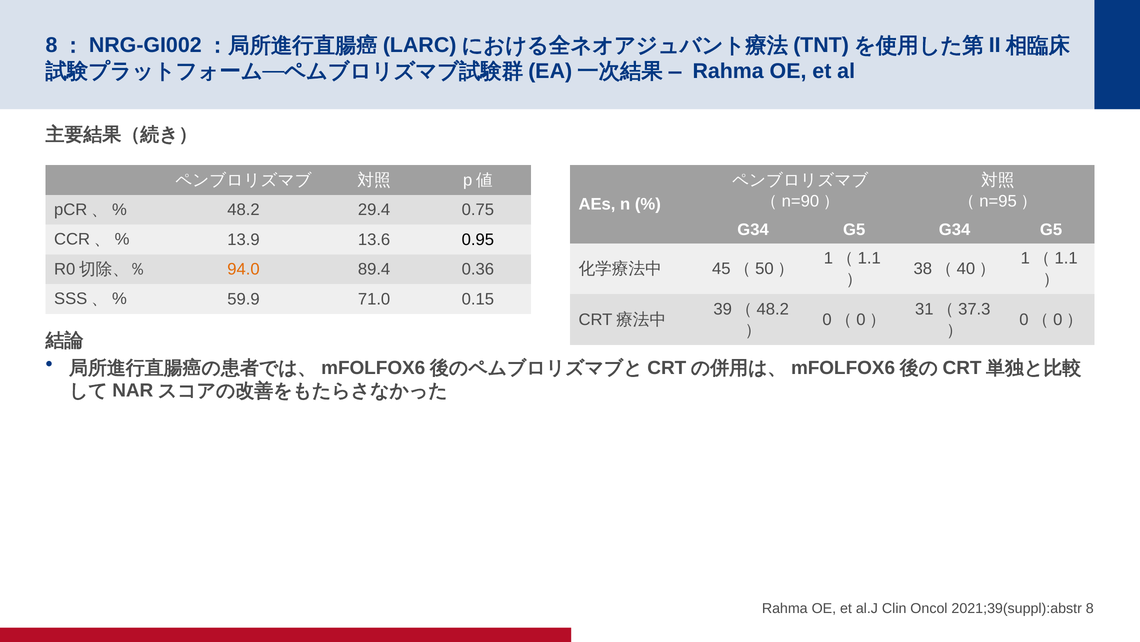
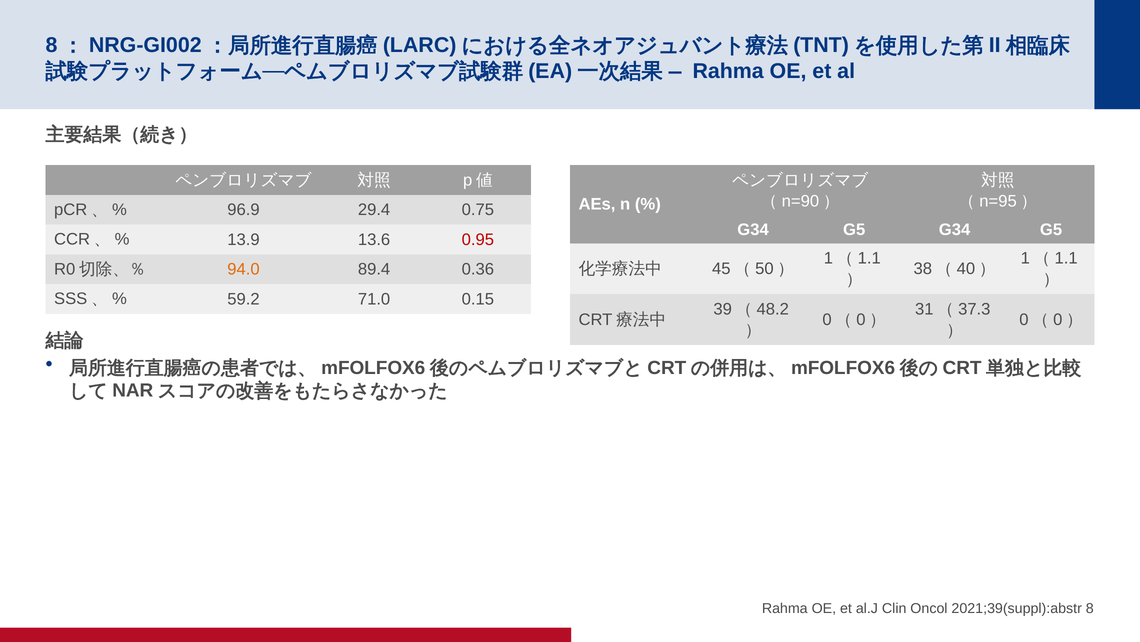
48.2 at (243, 210): 48.2 -> 96.9
0.95 colour: black -> red
59.9: 59.9 -> 59.2
